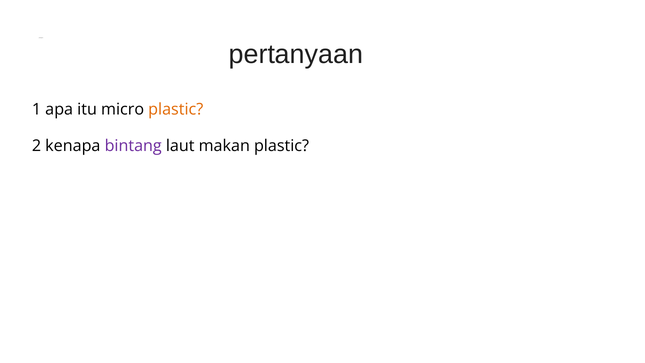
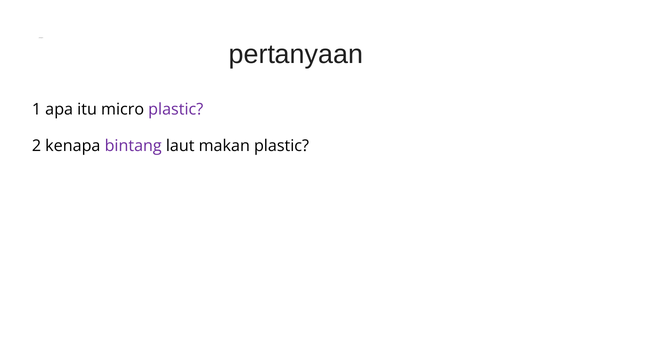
plastic at (176, 110) colour: orange -> purple
